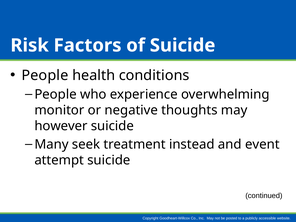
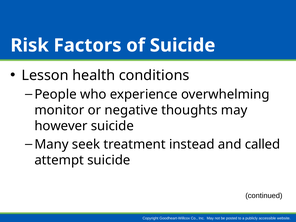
People at (45, 75): People -> Lesson
event: event -> called
